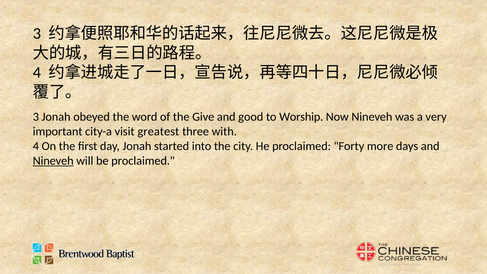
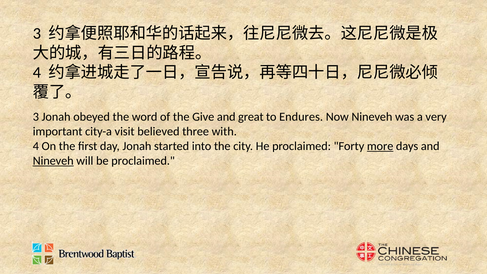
good: good -> great
Worship: Worship -> Endures
greatest: greatest -> believed
more underline: none -> present
